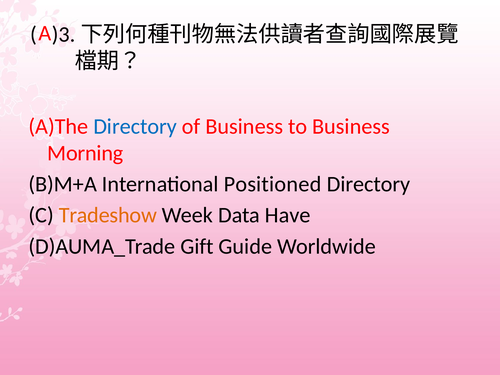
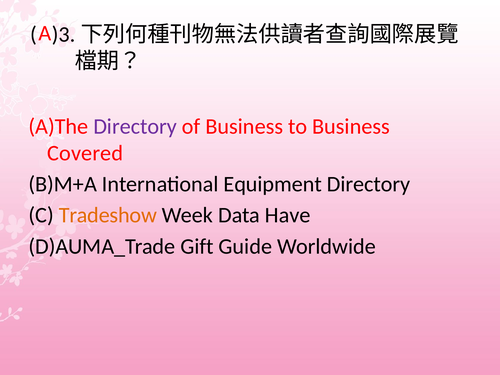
Directory at (135, 126) colour: blue -> purple
Morning: Morning -> Covered
Positioned: Positioned -> Equipment
